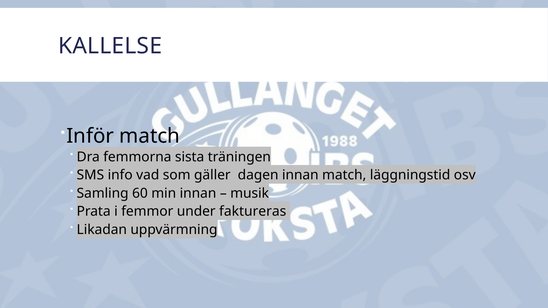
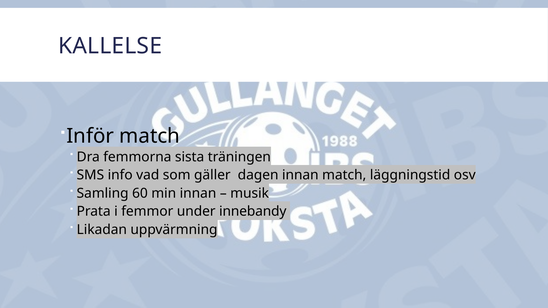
faktureras: faktureras -> innebandy
